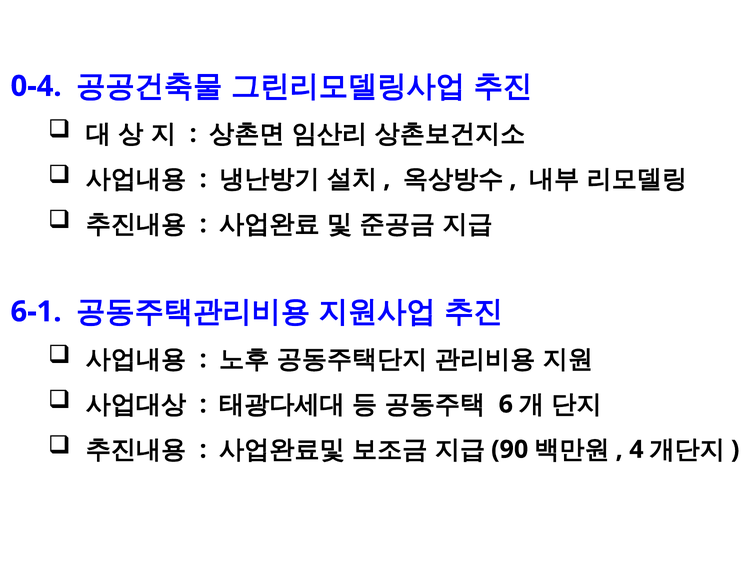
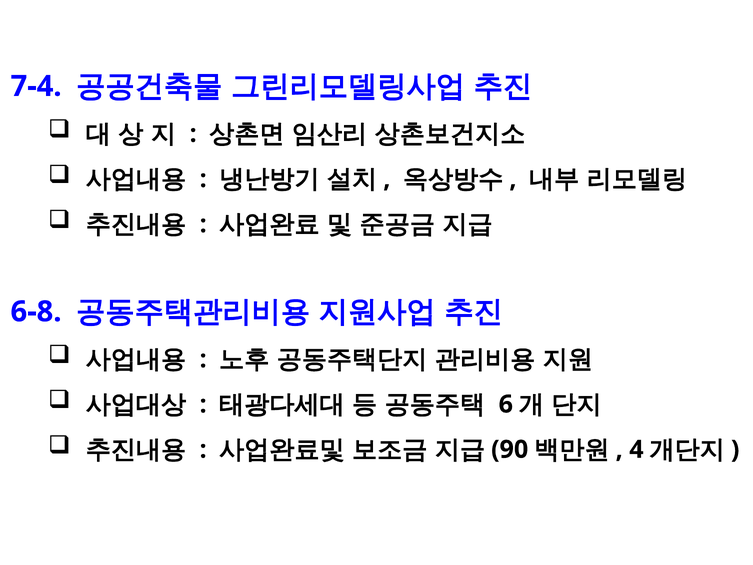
0-4: 0-4 -> 7-4
6-1: 6-1 -> 6-8
